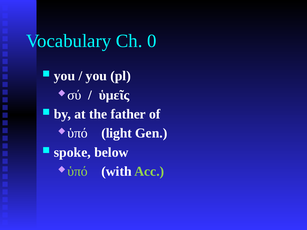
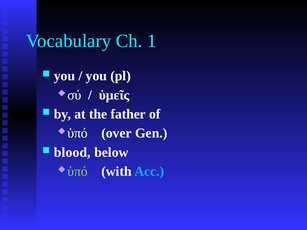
0: 0 -> 1
light: light -> over
spoke: spoke -> blood
Acc colour: light green -> light blue
